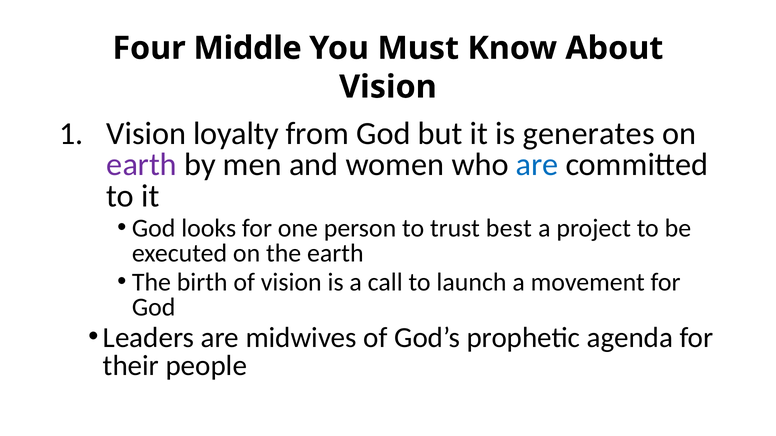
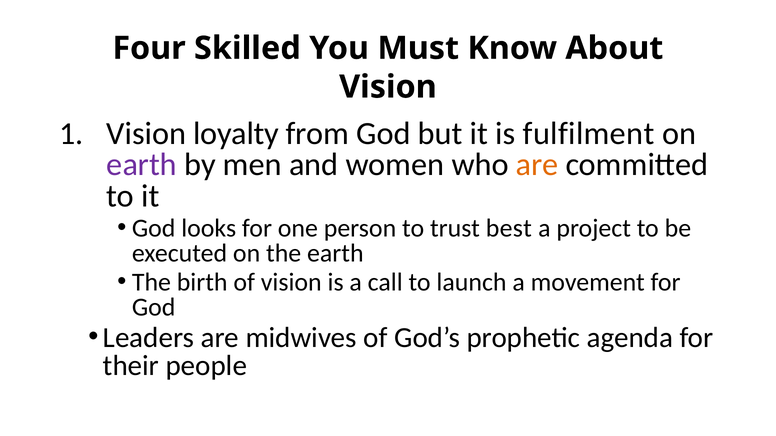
Middle: Middle -> Skilled
generates: generates -> fulfilment
are at (537, 165) colour: blue -> orange
